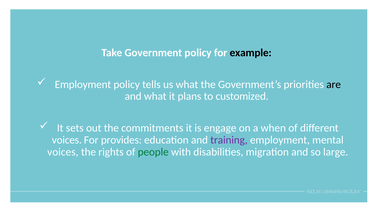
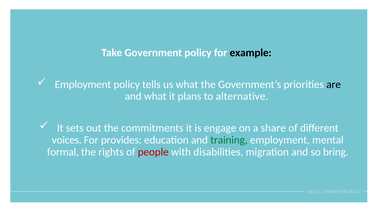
customized: customized -> alternative
when: when -> share
training colour: purple -> green
voices at (63, 152): voices -> formal
people colour: green -> red
large: large -> bring
